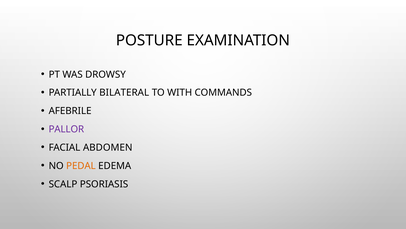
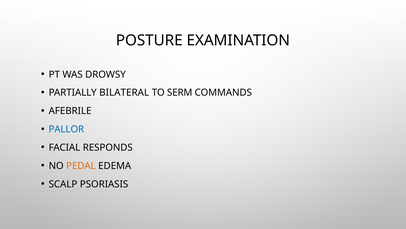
WITH: WITH -> SERM
PALLOR colour: purple -> blue
ABDOMEN: ABDOMEN -> RESPONDS
